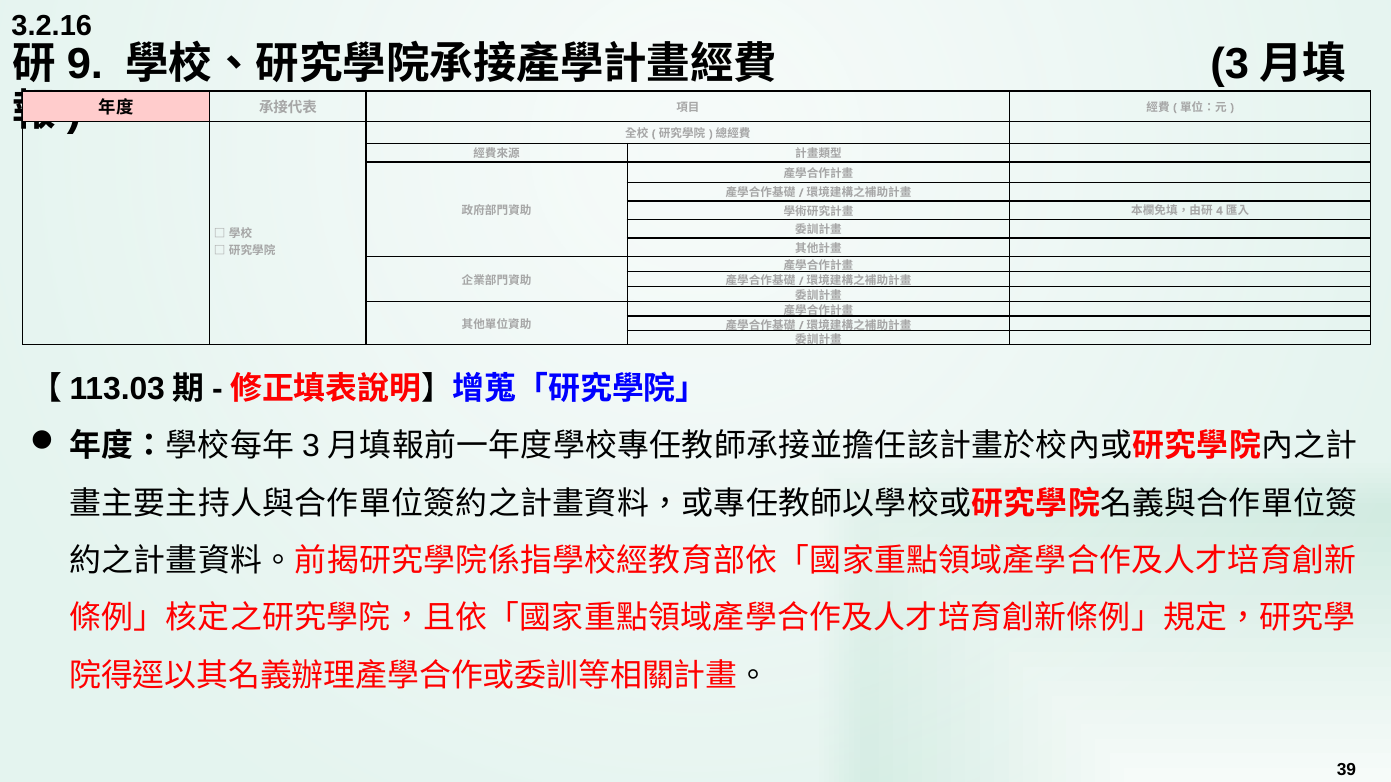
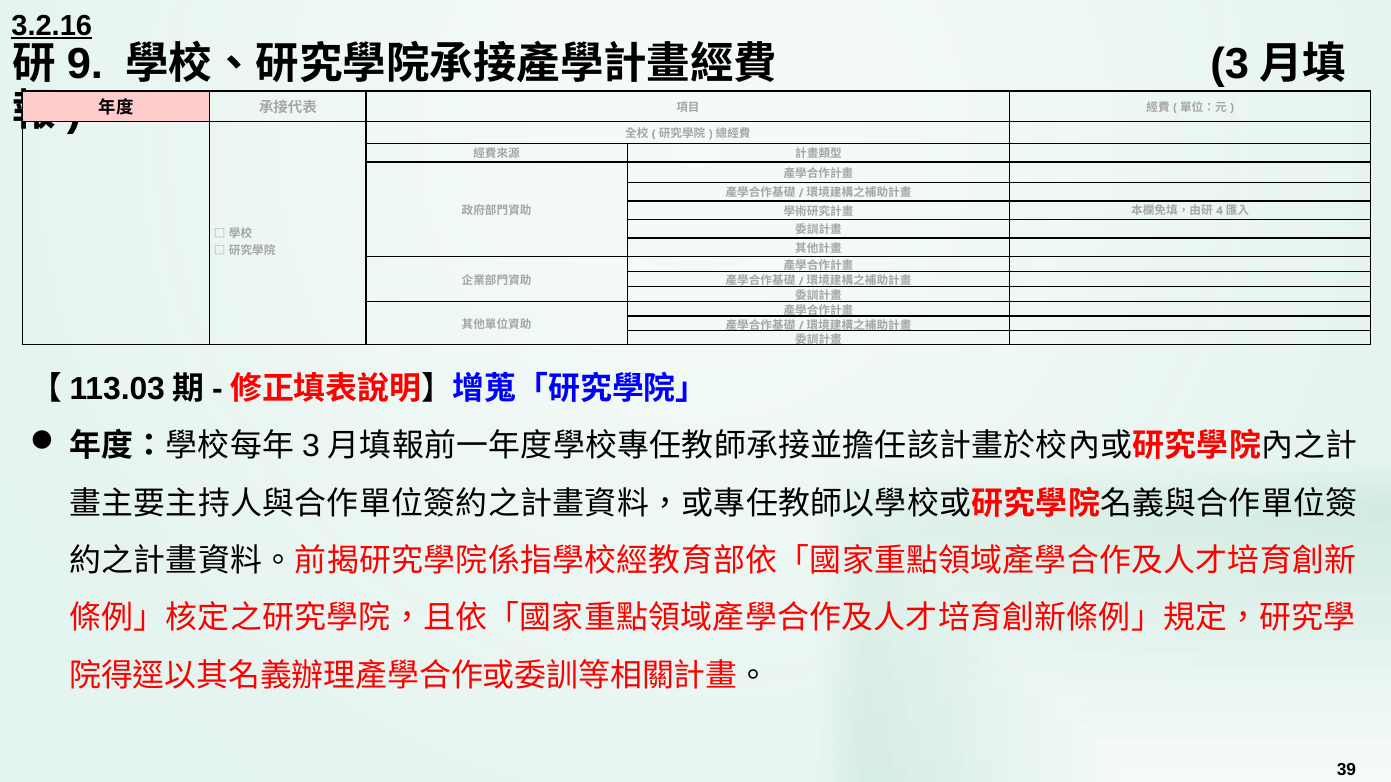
3.2.16 underline: none -> present
